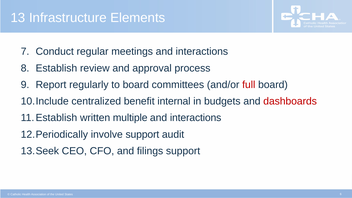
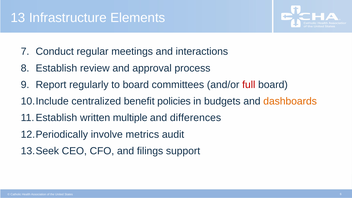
internal: internal -> policies
dashboards colour: red -> orange
interactions at (196, 118): interactions -> differences
involve support: support -> metrics
